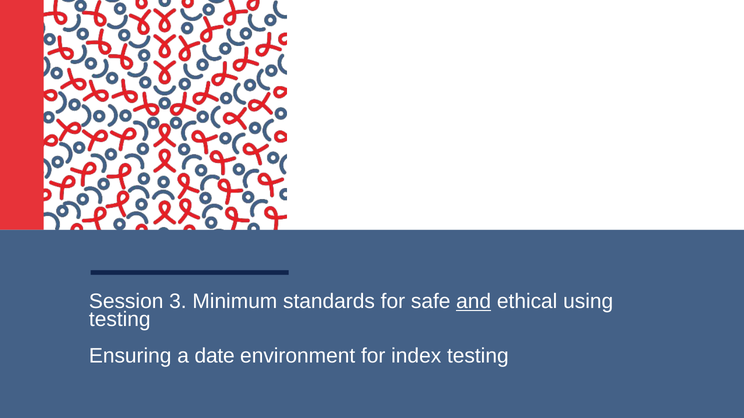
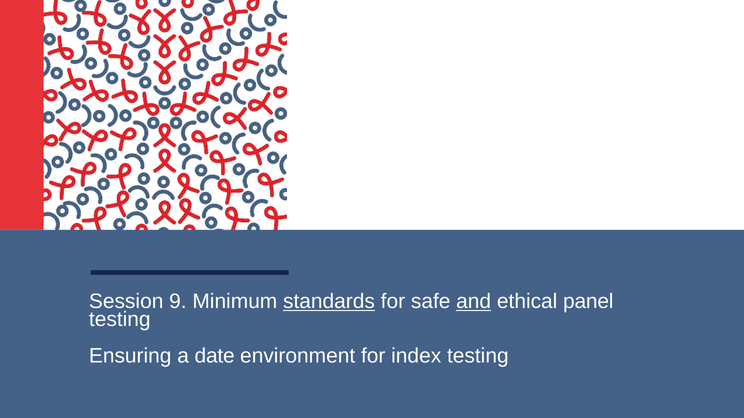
3: 3 -> 9
standards underline: none -> present
using: using -> panel
